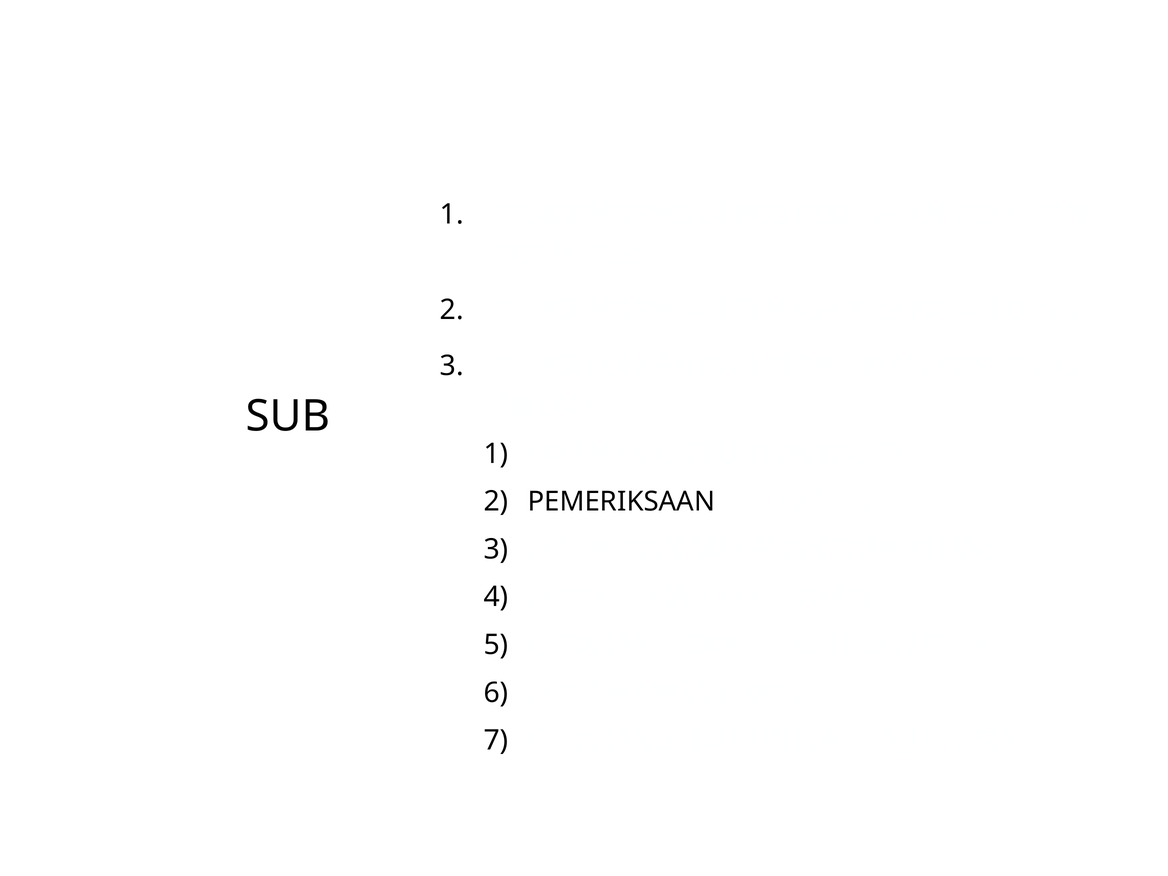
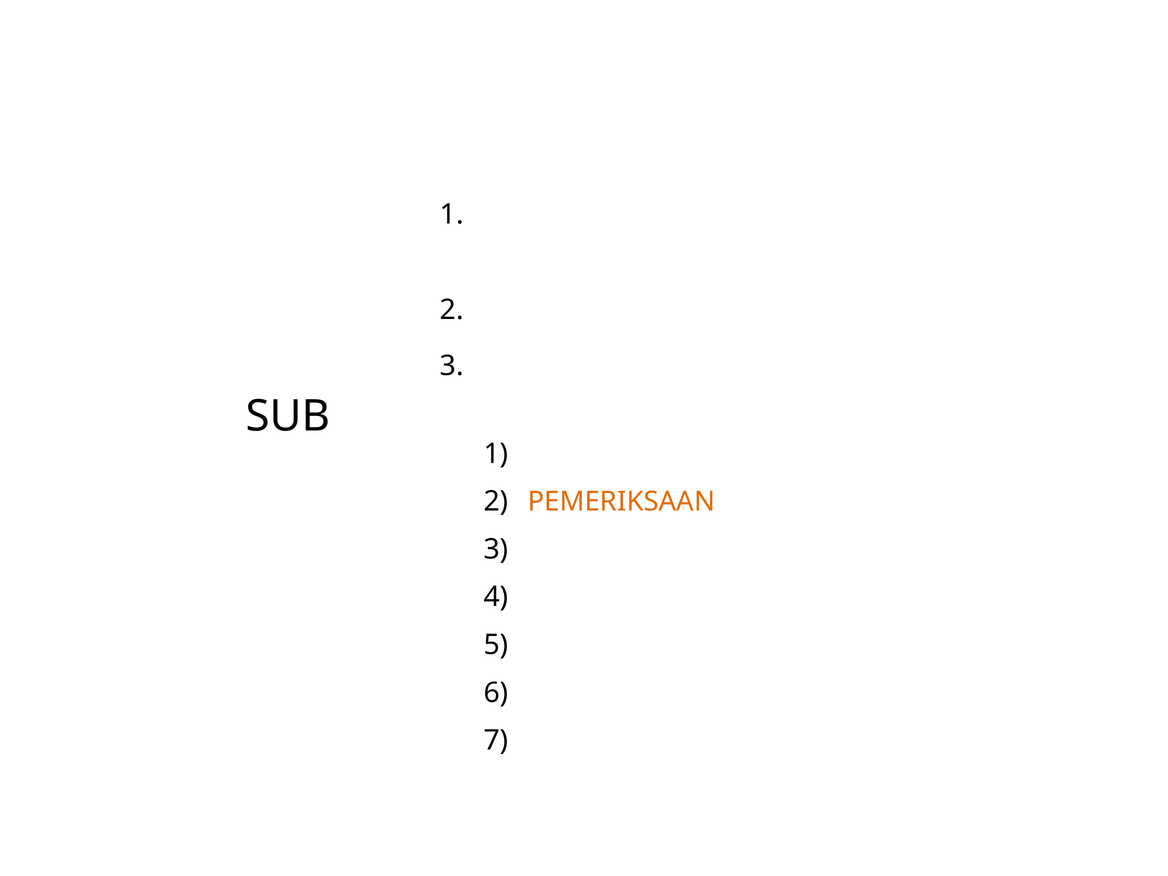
PEMERIKSAAN colour: black -> orange
